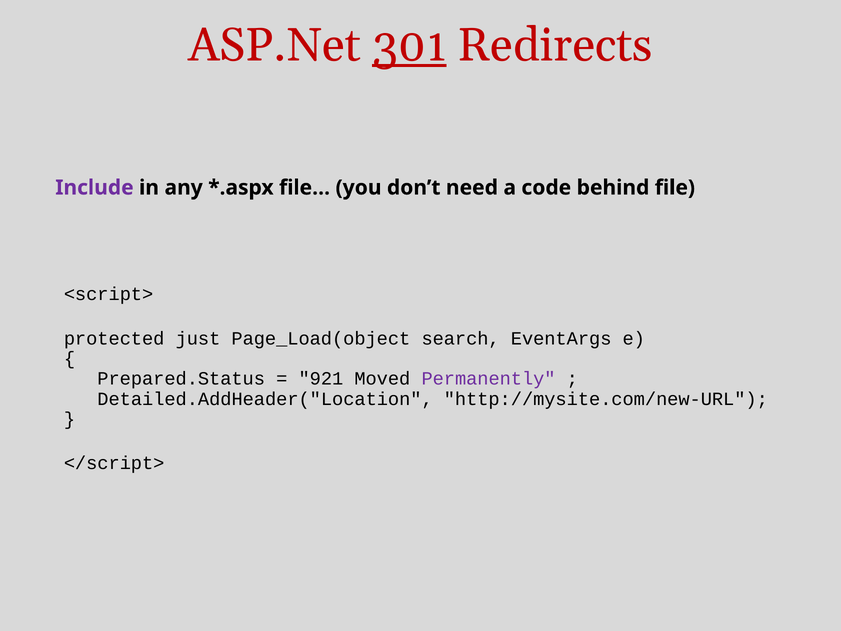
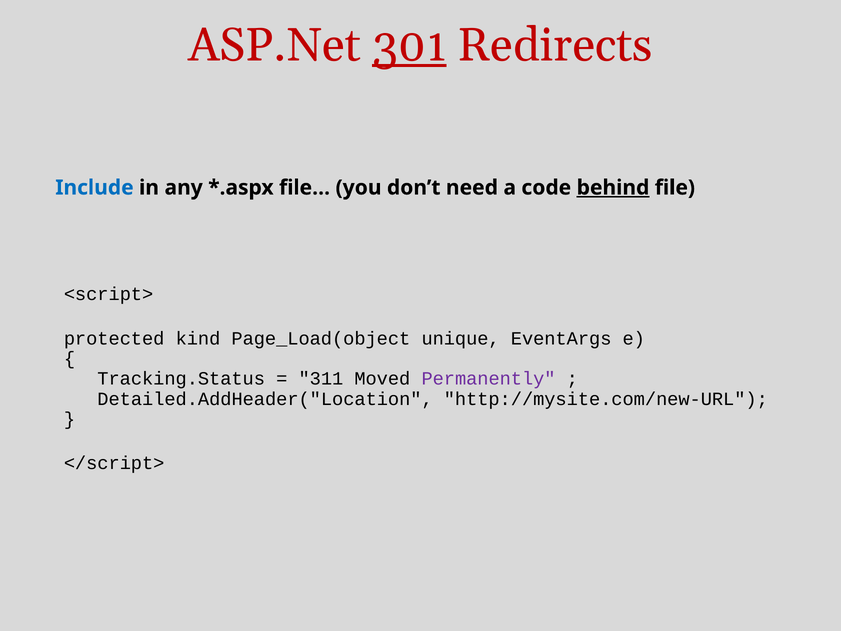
Include colour: purple -> blue
behind underline: none -> present
just: just -> kind
search: search -> unique
Prepared.Status: Prepared.Status -> Tracking.Status
921: 921 -> 311
